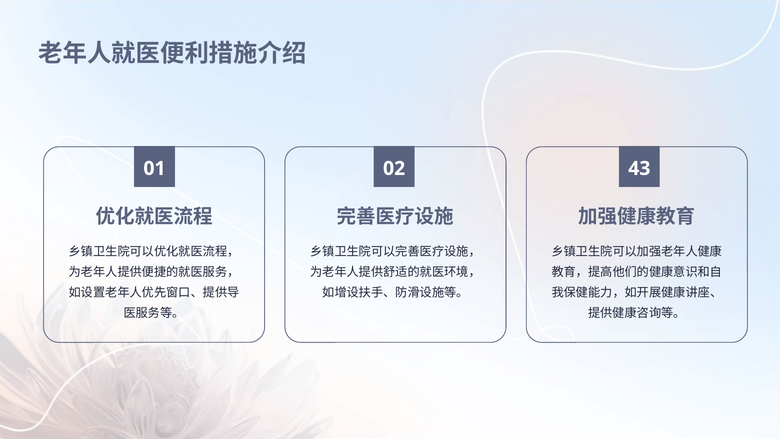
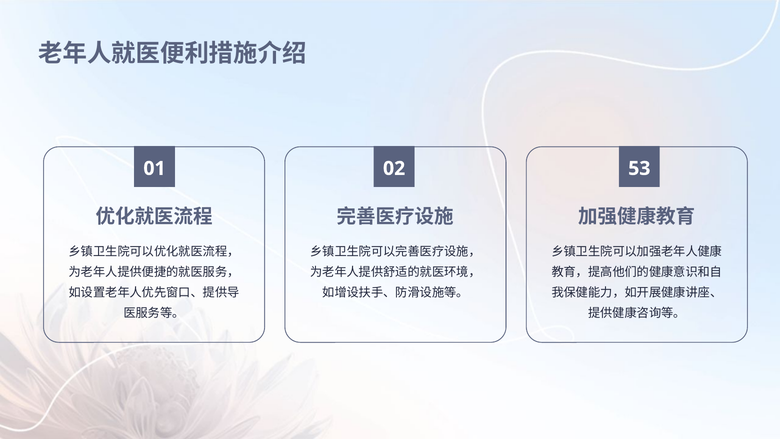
43: 43 -> 53
